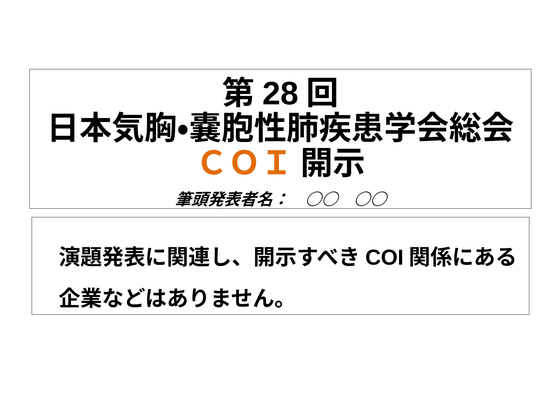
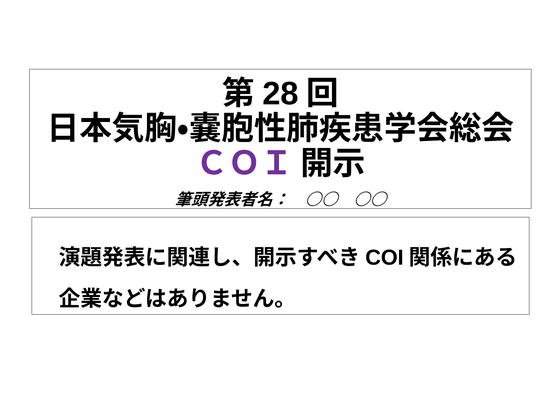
ＣＯＩ colour: orange -> purple
